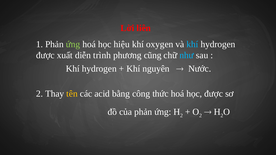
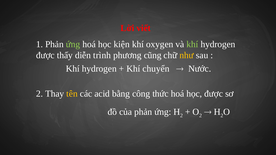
liên: liên -> viết
hiệu: hiệu -> kiện
khí at (192, 44) colour: light blue -> light green
xuất: xuất -> thấy
như colour: light blue -> yellow
nguyên: nguyên -> chuyển
